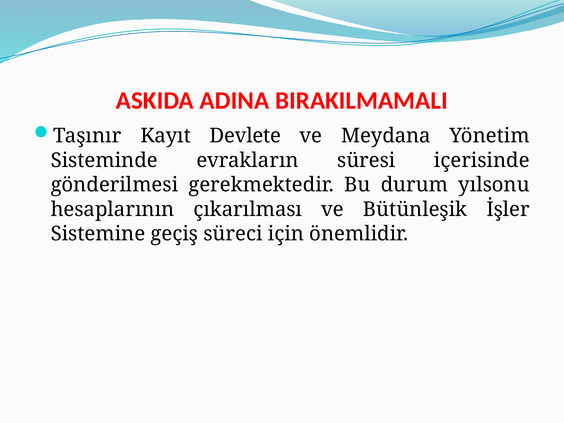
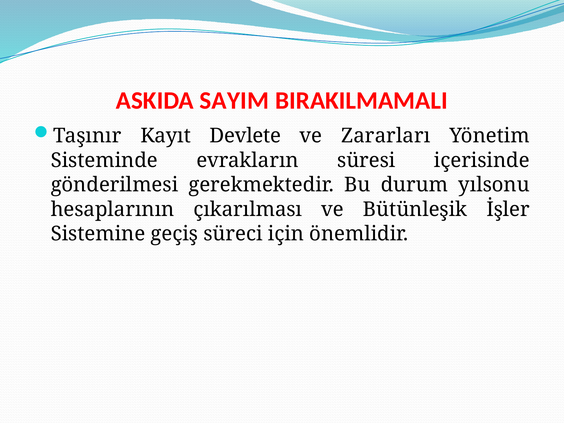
ADINA: ADINA -> SAYIM
Meydana: Meydana -> Zararları
